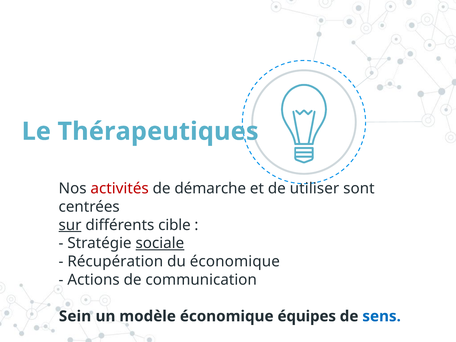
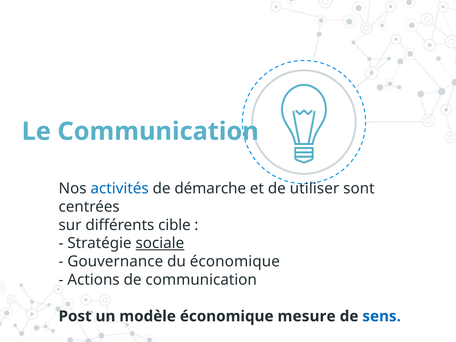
Le Thérapeutiques: Thérapeutiques -> Communication
activités colour: red -> blue
sur underline: present -> none
Récupération: Récupération -> Gouvernance
Sein: Sein -> Post
équipes: équipes -> mesure
